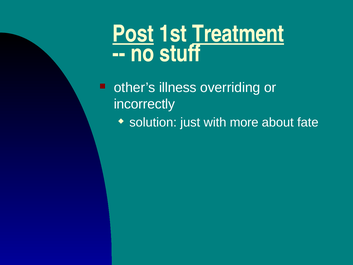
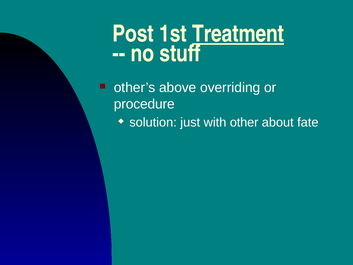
Post underline: present -> none
illness: illness -> above
incorrectly: incorrectly -> procedure
more: more -> other
